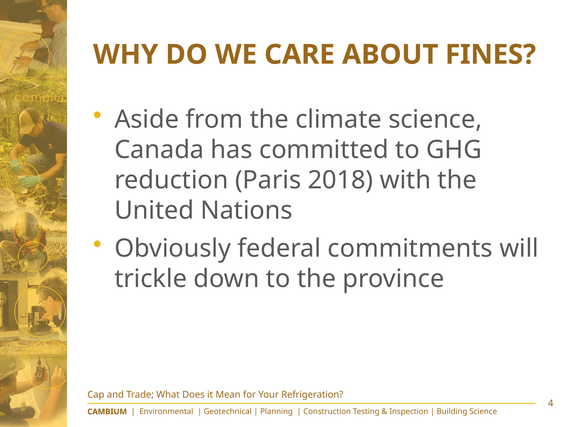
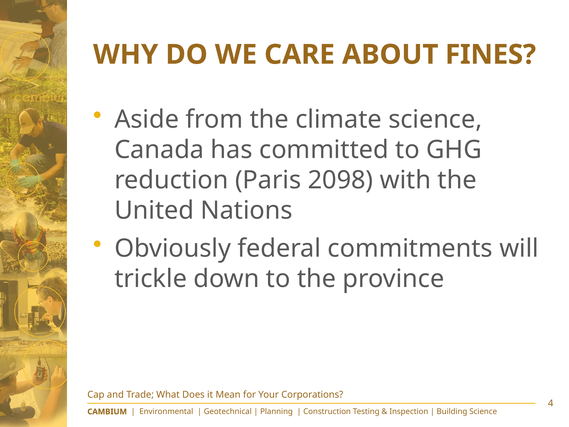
2018: 2018 -> 2098
Refrigeration: Refrigeration -> Corporations
